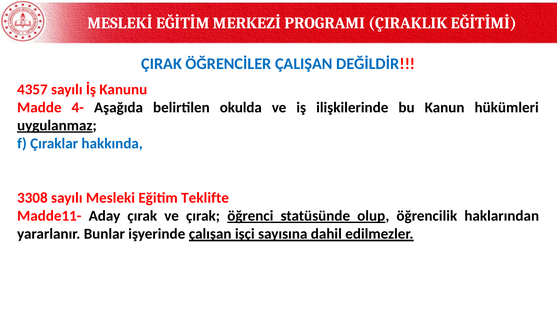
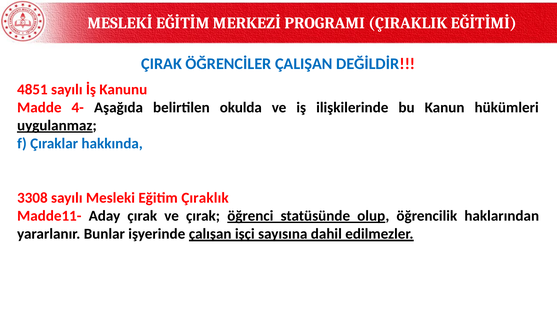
4357: 4357 -> 4851
Teklifte: Teklifte -> Çıraklık
